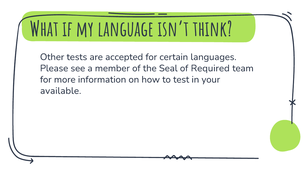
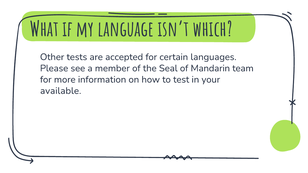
think: think -> which
Required: Required -> Mandarin
